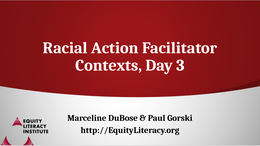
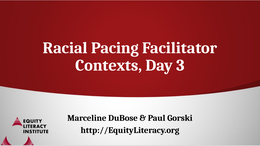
Action: Action -> Pacing
